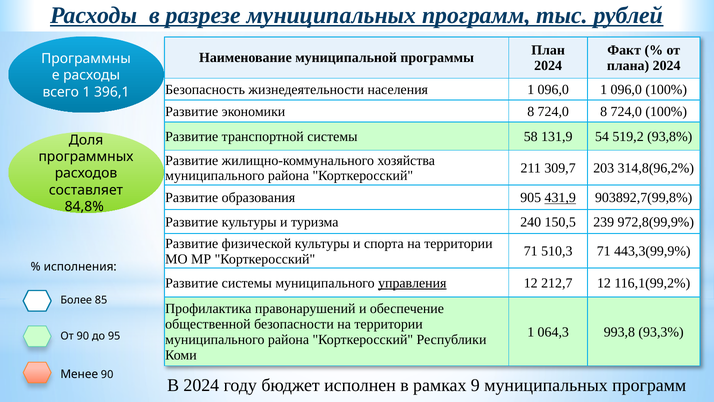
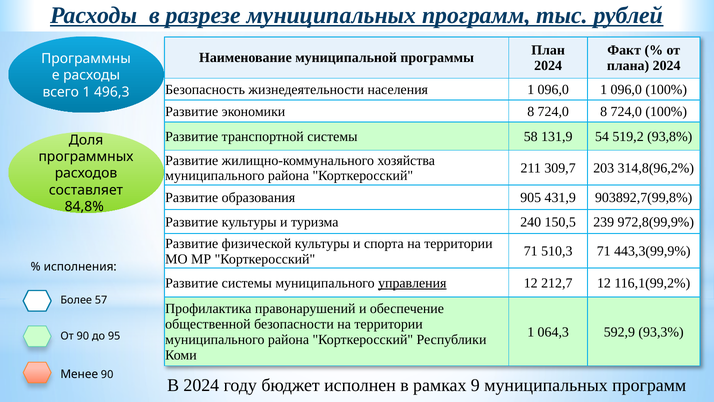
396,1: 396,1 -> 496,3
431,9 underline: present -> none
85: 85 -> 57
993,8: 993,8 -> 592,9
